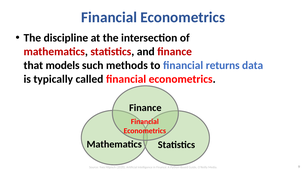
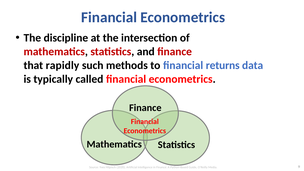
models: models -> rapidly
